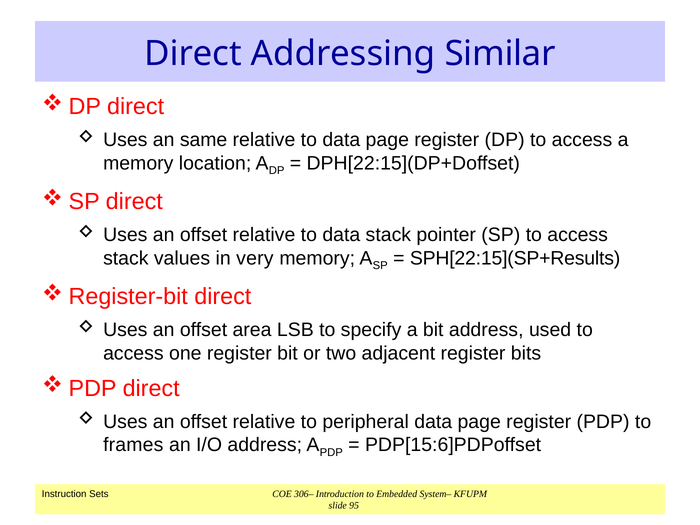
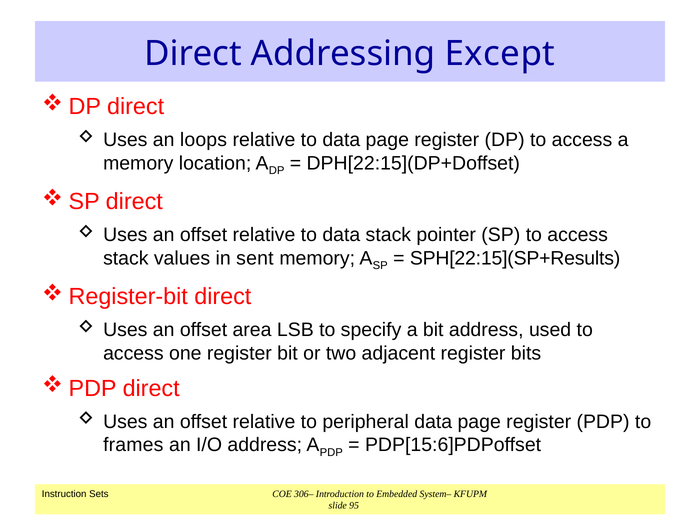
Similar: Similar -> Except
same: same -> loops
very: very -> sent
